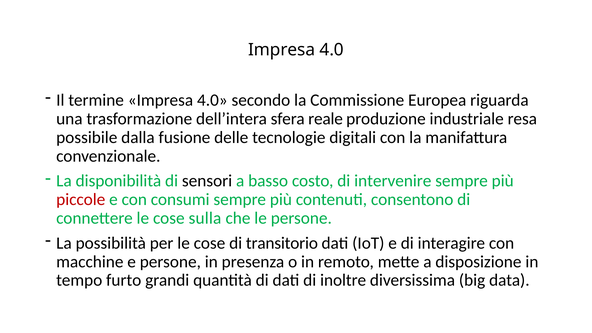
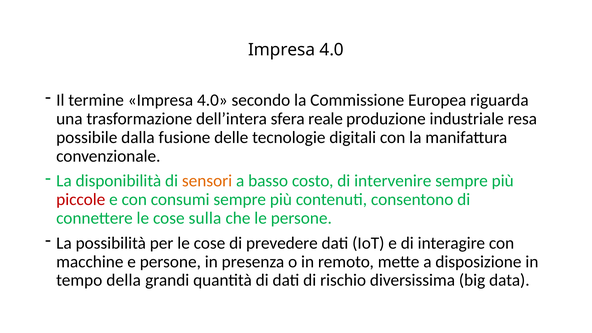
sensori colour: black -> orange
transitorio: transitorio -> prevedere
furto: furto -> della
inoltre: inoltre -> rischio
